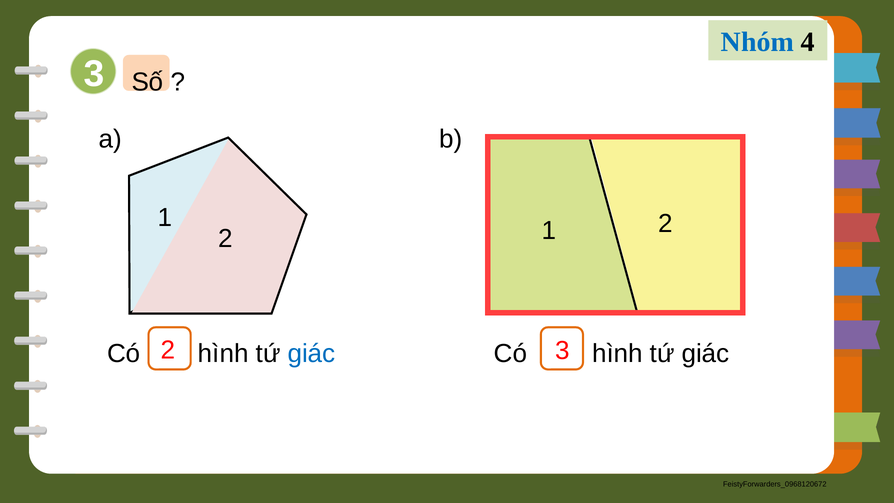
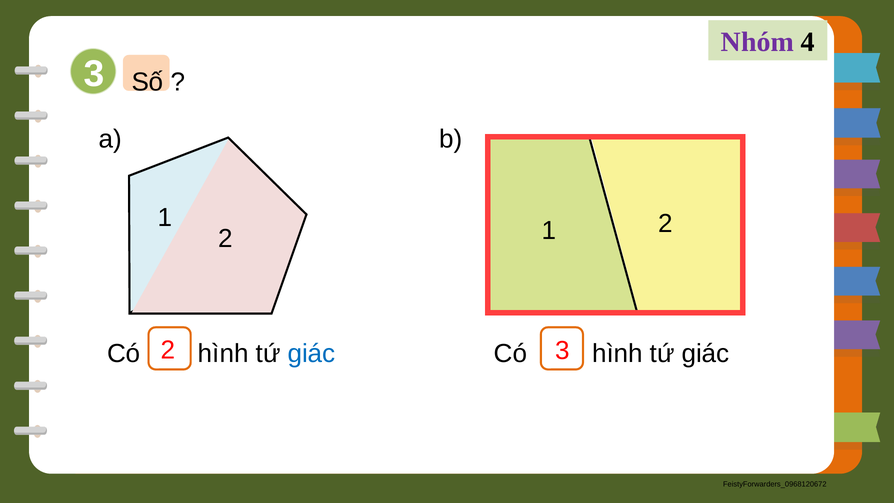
Nhóm colour: blue -> purple
